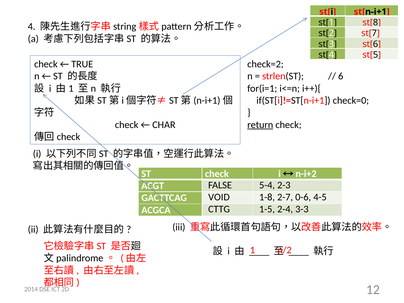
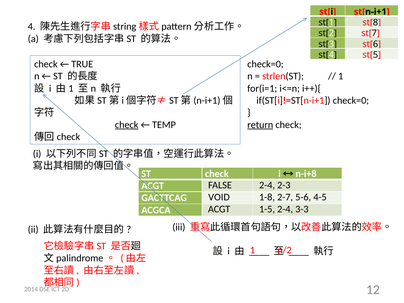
check=2 at (265, 64): check=2 -> check=0
6 at (341, 76): 6 -> 1
check at (127, 125) underline: none -> present
CHAR: CHAR -> TEMP
n-i+2: n-i+2 -> n-i+8
FALSE 5-4: 5-4 -> 2-4
0-6: 0-6 -> 5-6
CTTG at (219, 209): CTTG -> ACGT
